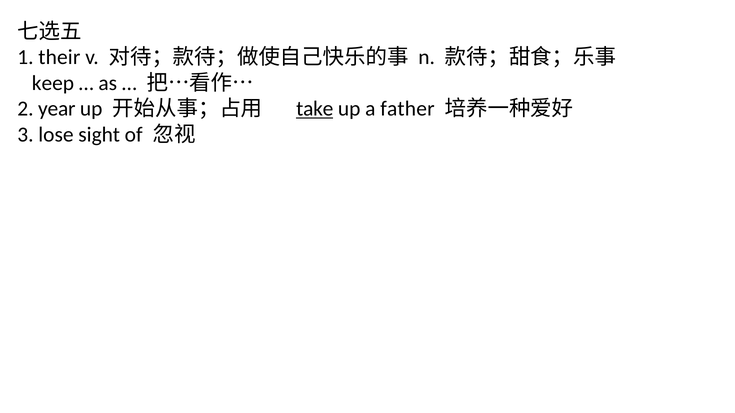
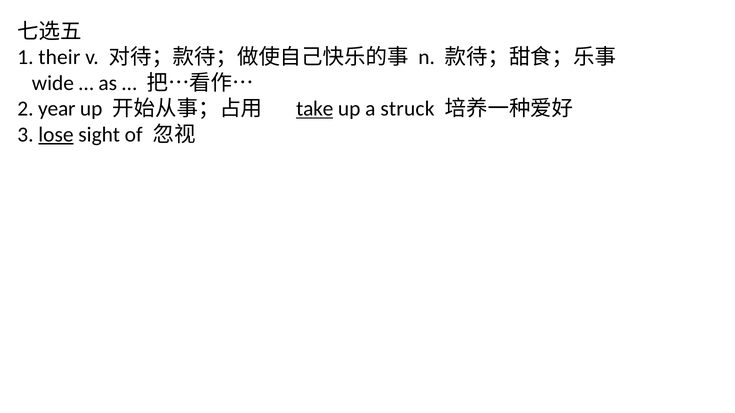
keep: keep -> wide
father: father -> struck
lose underline: none -> present
